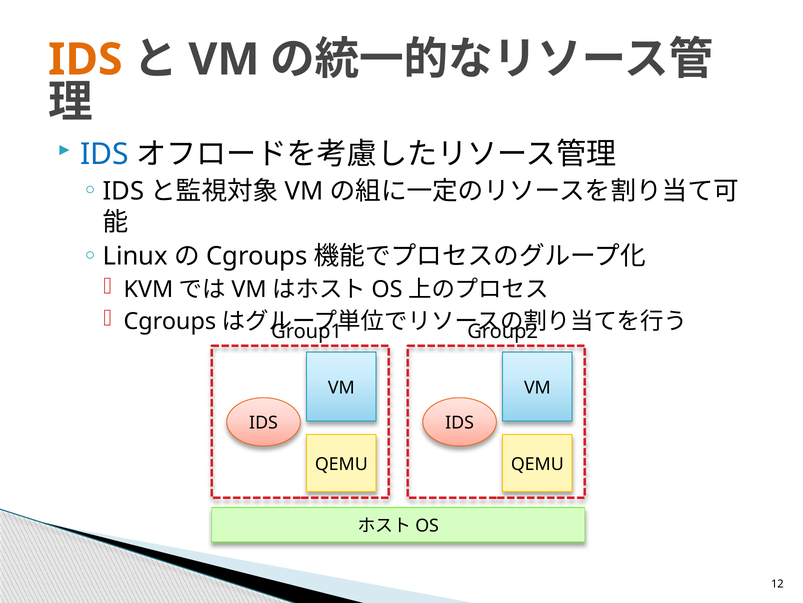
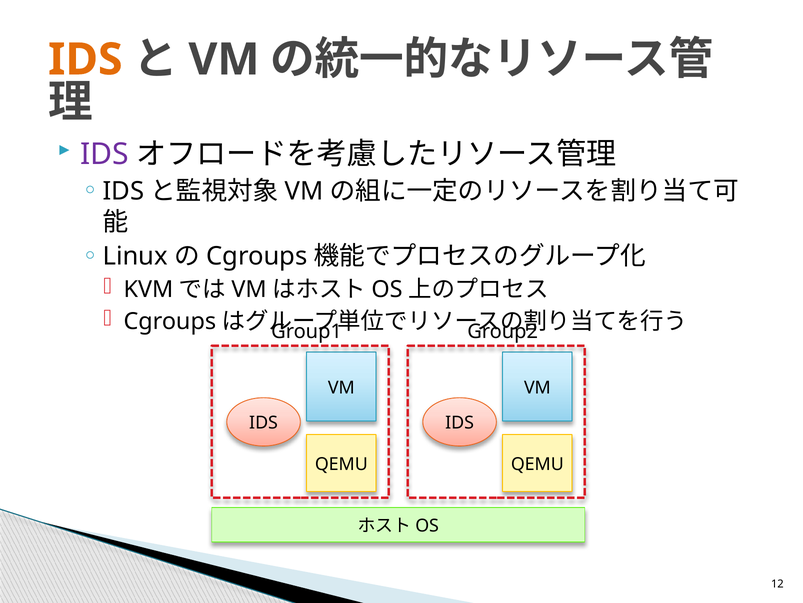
IDS at (105, 154) colour: blue -> purple
